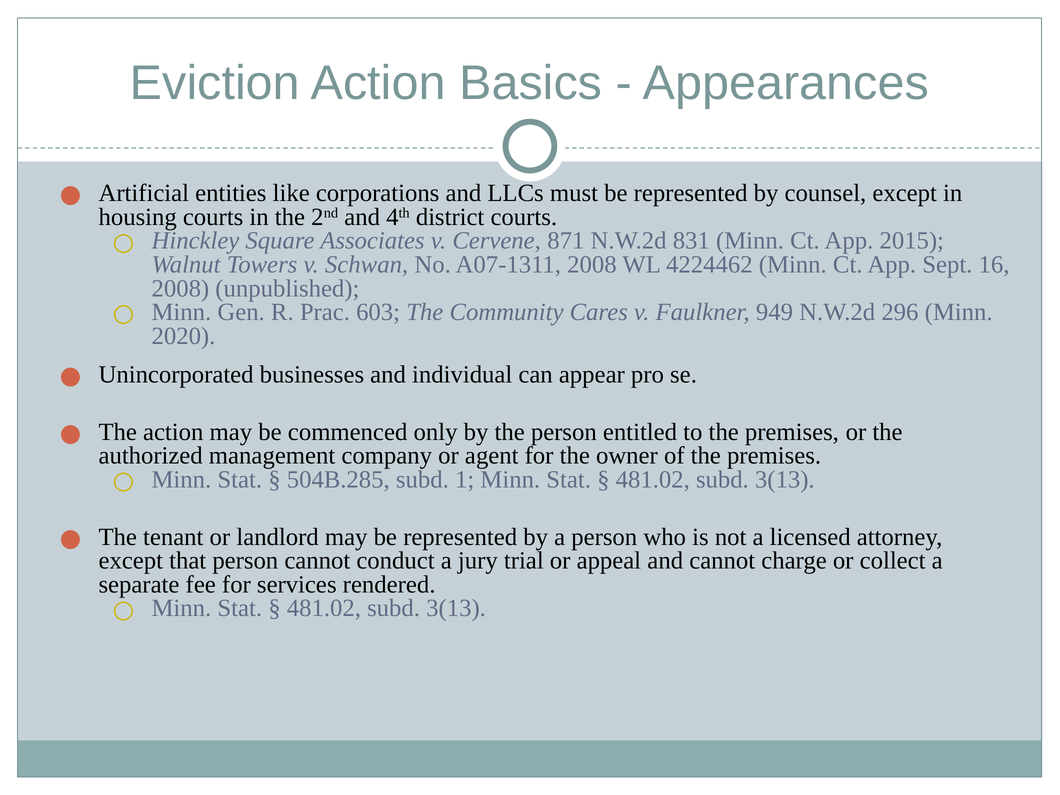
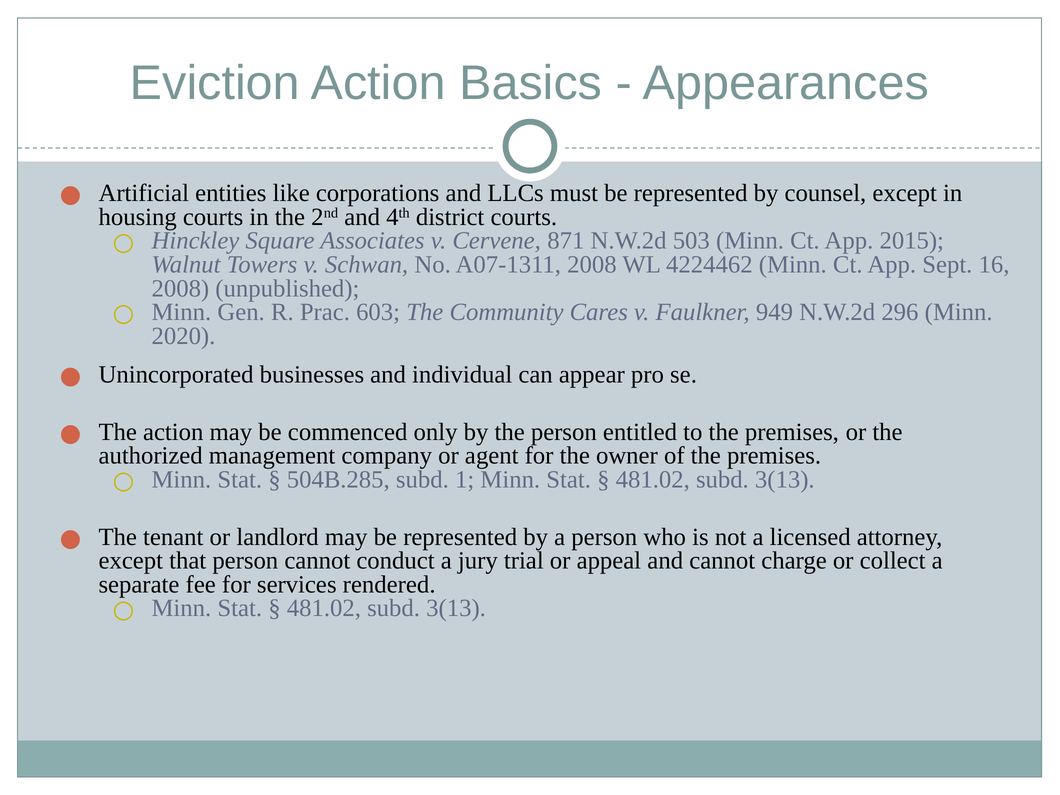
831: 831 -> 503
